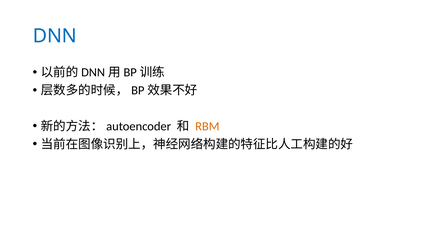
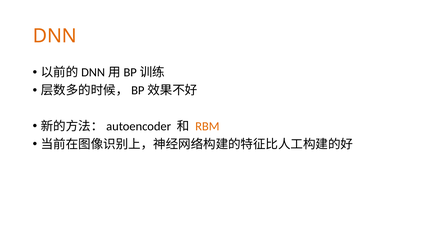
DNN colour: blue -> orange
